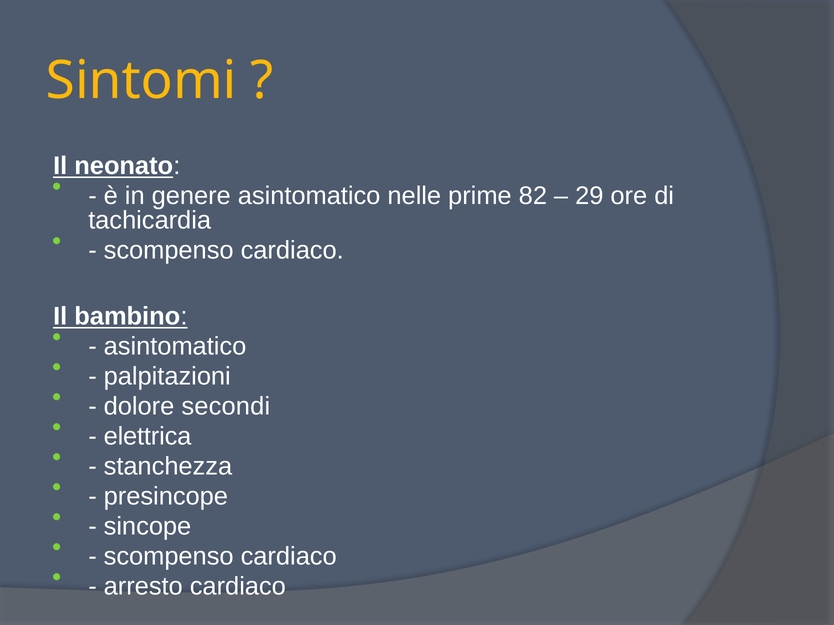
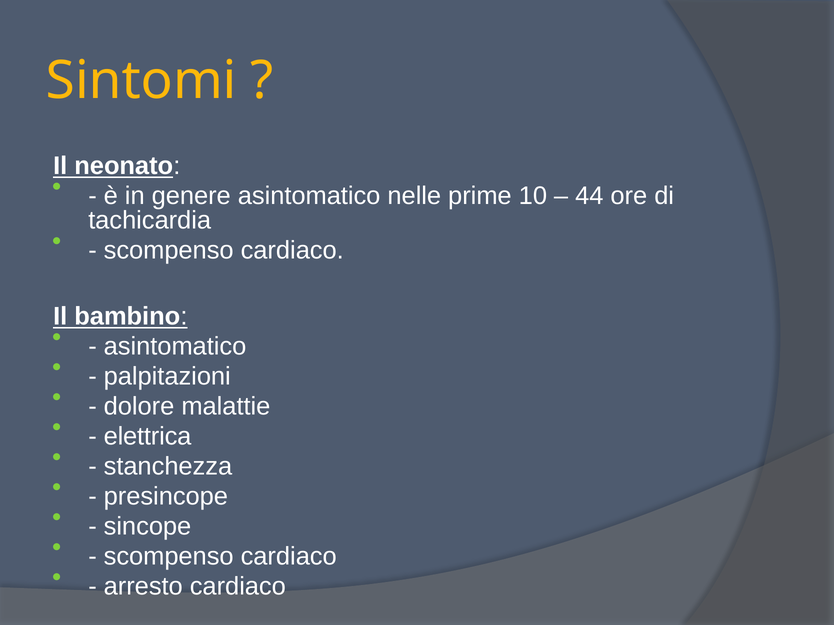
82: 82 -> 10
29: 29 -> 44
secondi: secondi -> malattie
